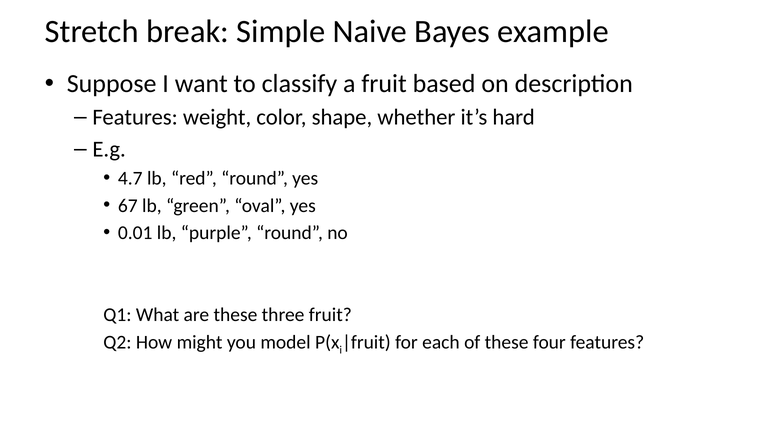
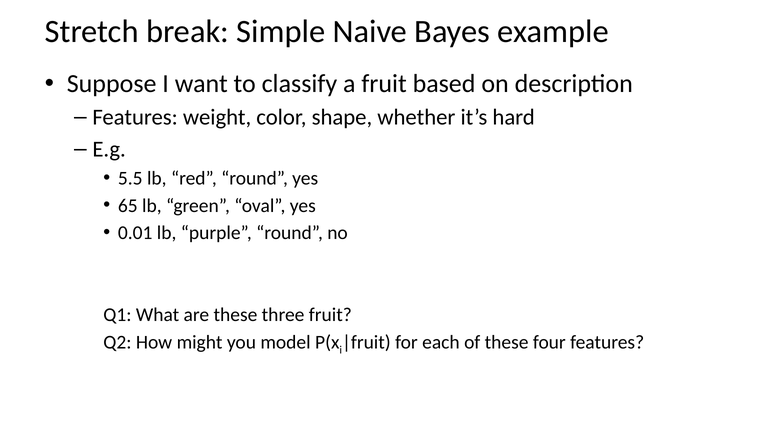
4.7: 4.7 -> 5.5
67: 67 -> 65
